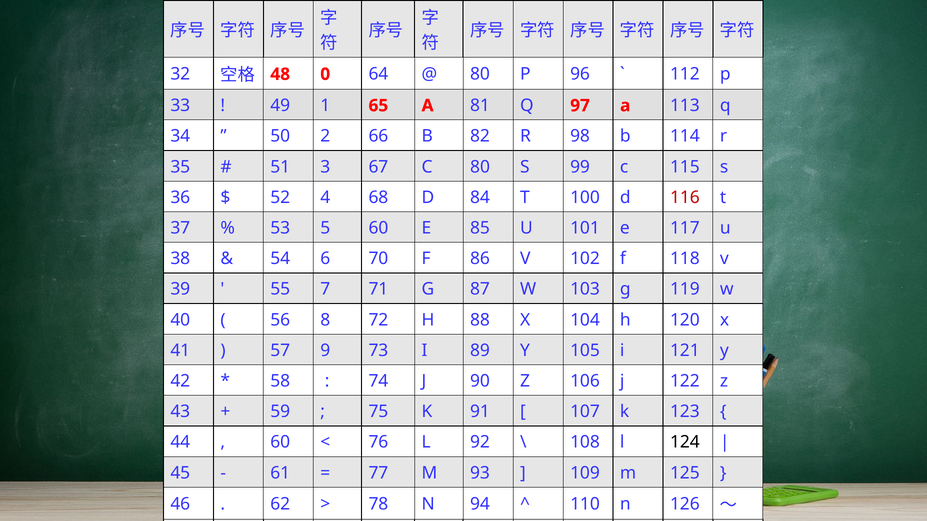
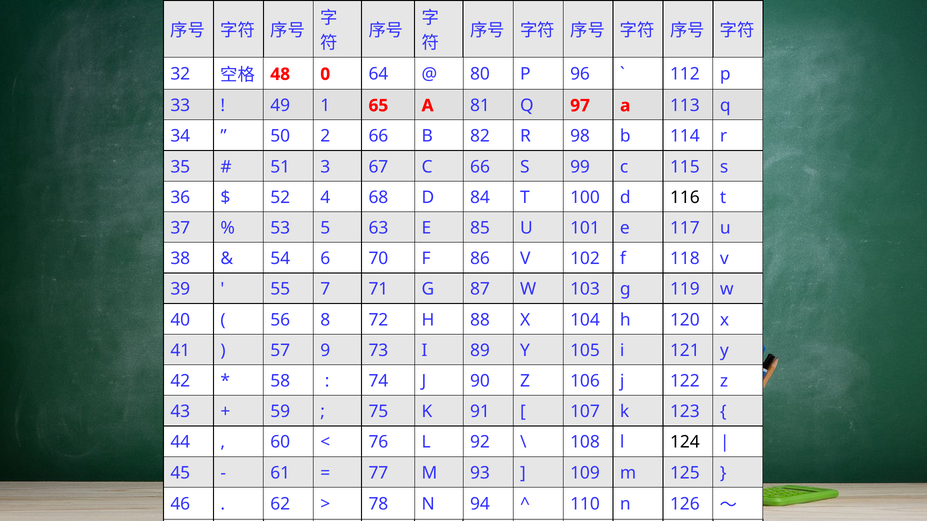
C 80: 80 -> 66
116 colour: red -> black
5 60: 60 -> 63
